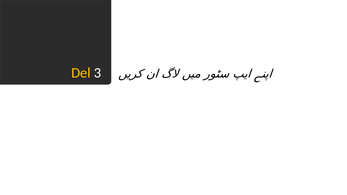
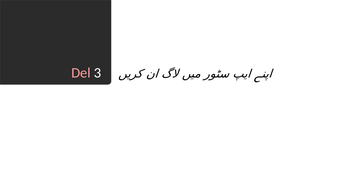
Del colour: yellow -> pink
